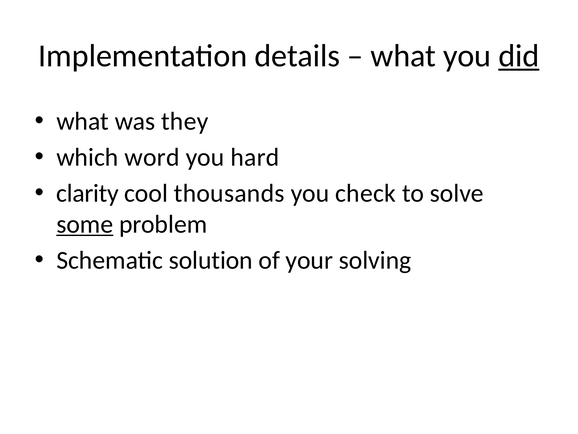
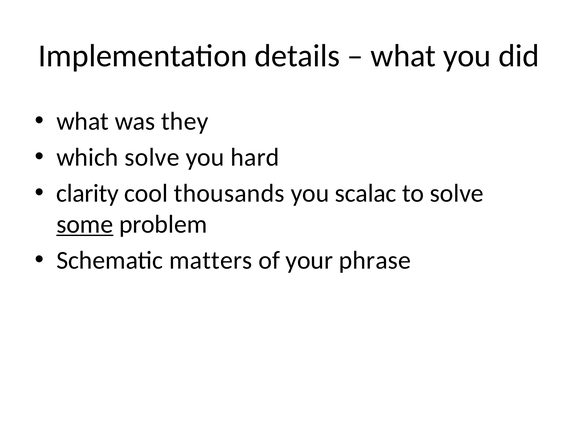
did underline: present -> none
which word: word -> solve
check: check -> scalac
solution: solution -> matters
solving: solving -> phrase
